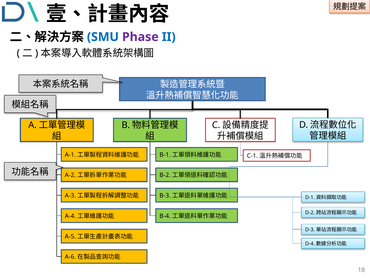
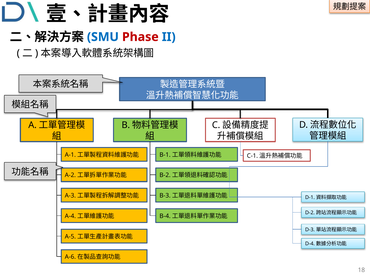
Phase colour: purple -> red
